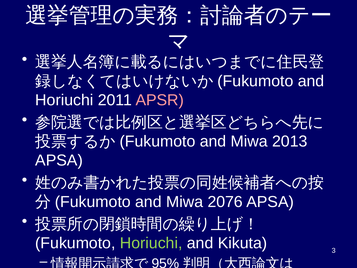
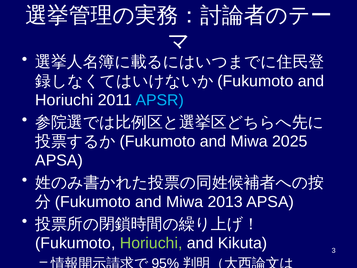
APSR colour: pink -> light blue
2013: 2013 -> 2025
2076: 2076 -> 2013
